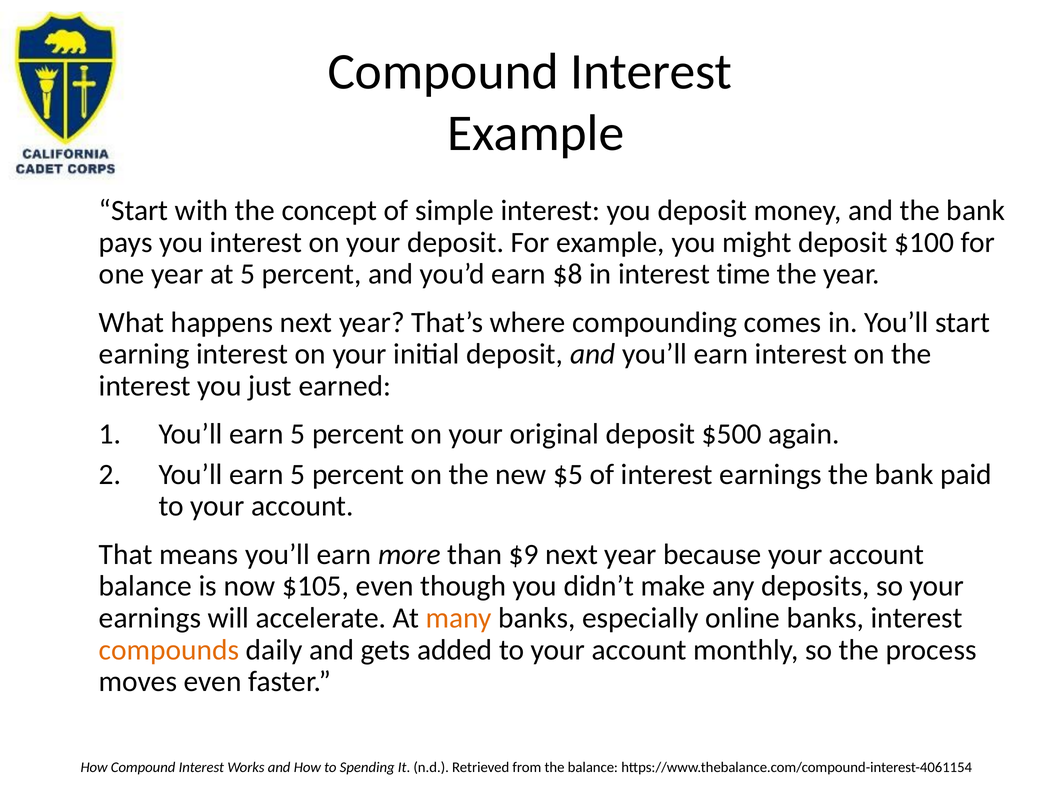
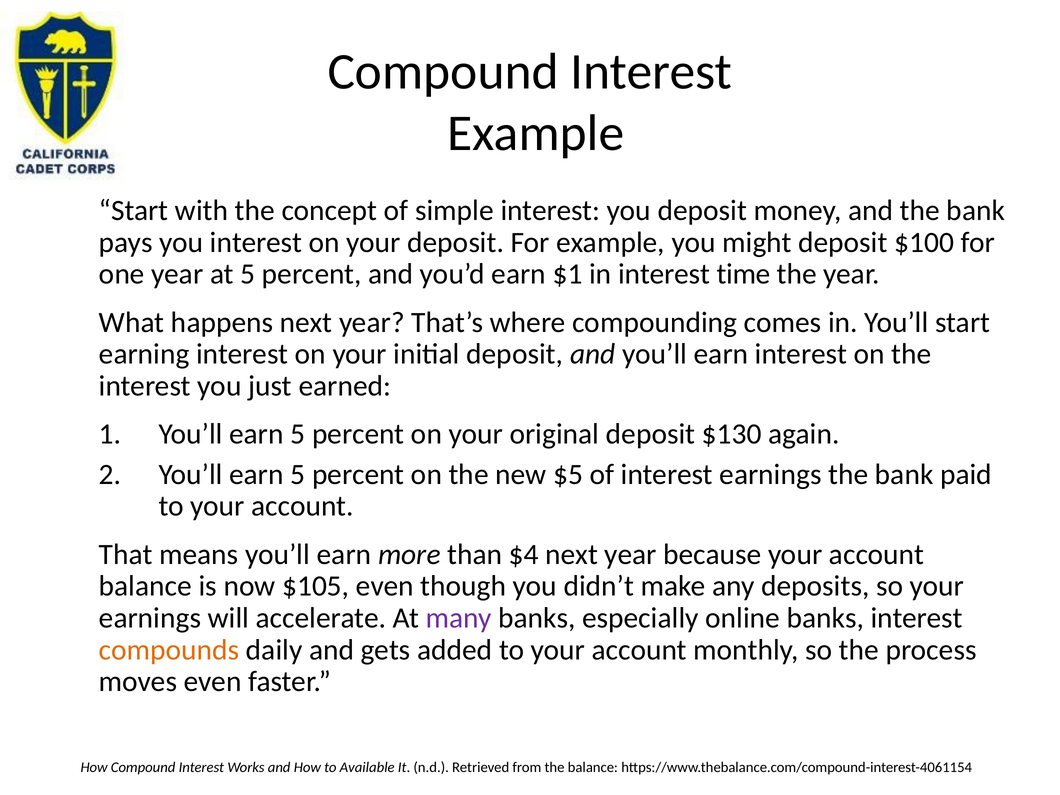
$8: $8 -> $1
$500: $500 -> $130
$9: $9 -> $4
many colour: orange -> purple
Spending: Spending -> Available
